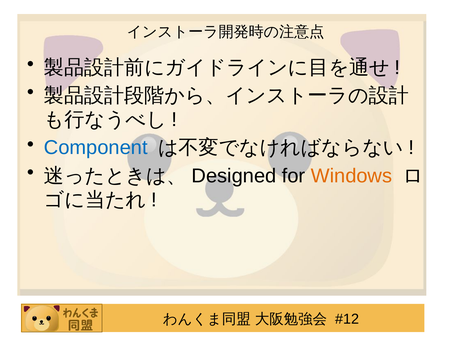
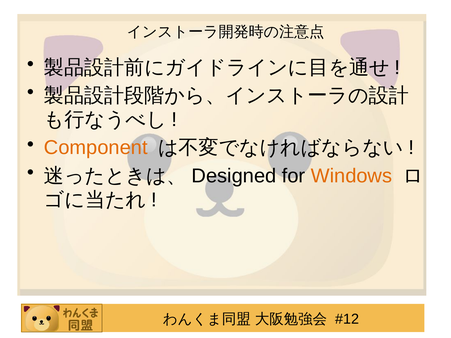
Component colour: blue -> orange
